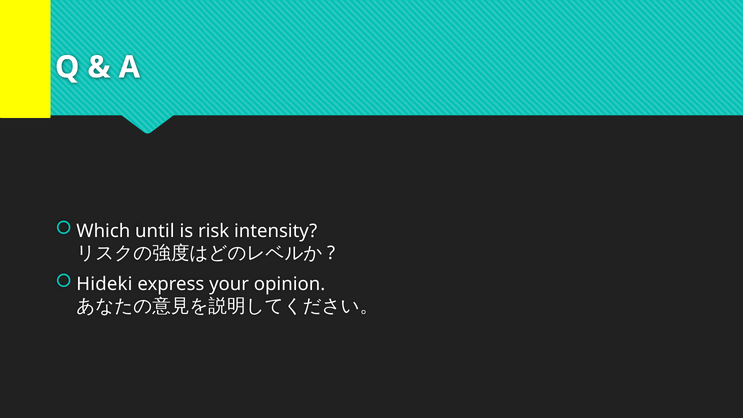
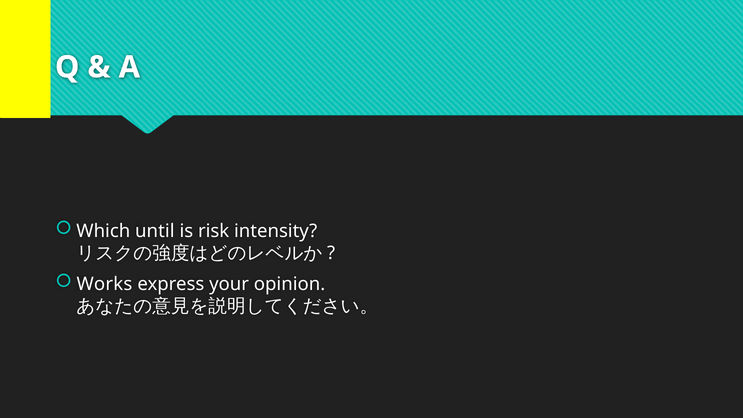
Hideki: Hideki -> Works
